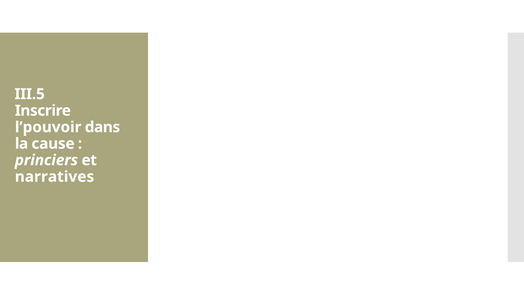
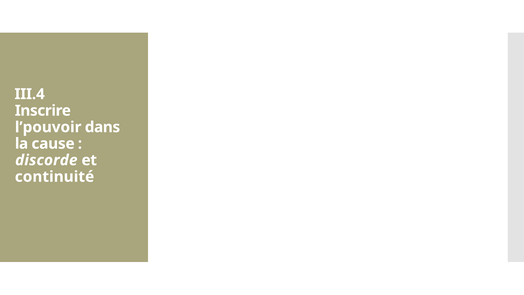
III.5: III.5 -> III.4
princiers: princiers -> discorde
narratives: narratives -> continuité
